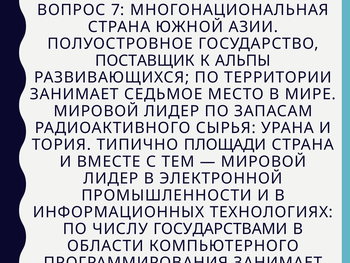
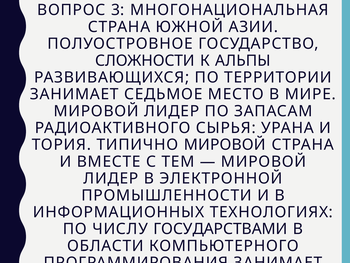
7: 7 -> 3
ПОСТАВЩИК: ПОСТАВЩИК -> СЛОЖНОСТИ
ТИПИЧНО ПЛОЩАДИ: ПЛОЩАДИ -> МИРОВОЙ
